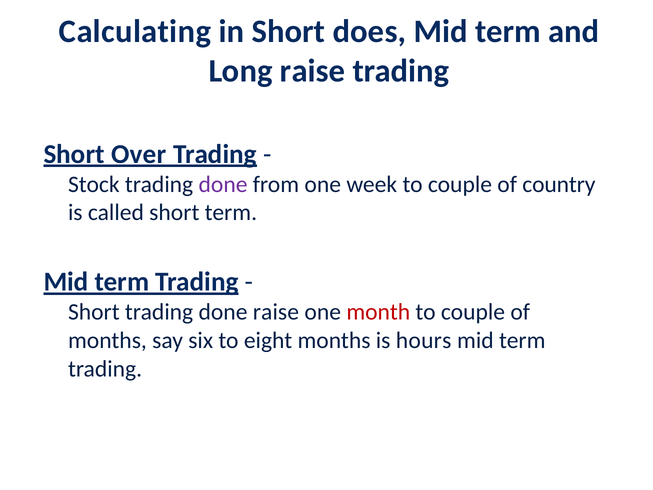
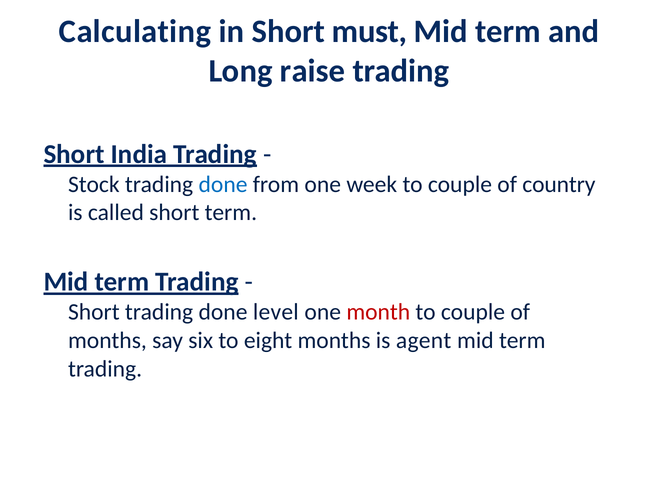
does: does -> must
Over: Over -> India
done at (223, 184) colour: purple -> blue
done raise: raise -> level
hours: hours -> agent
